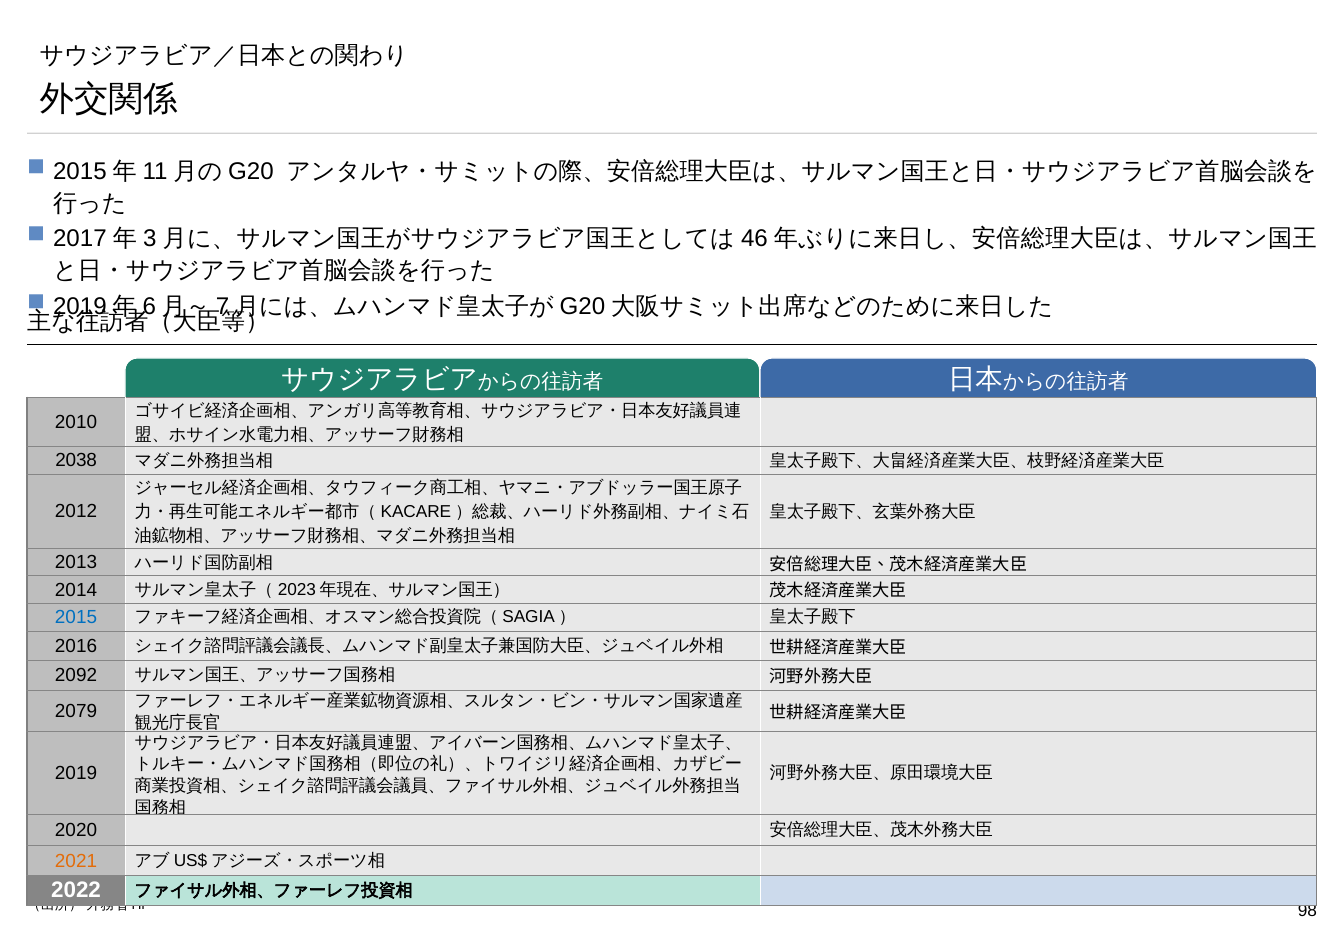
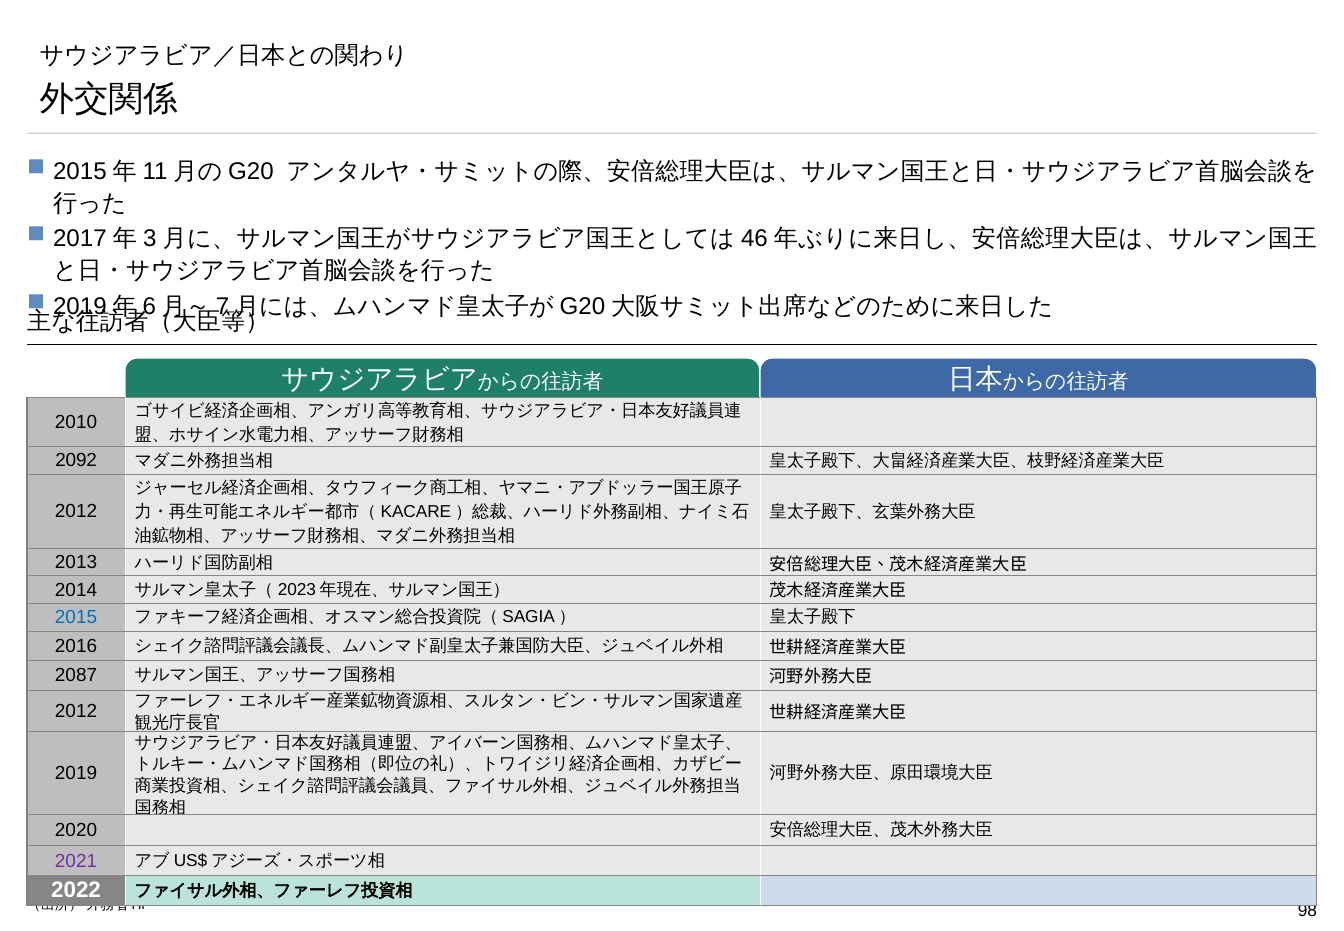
2038: 2038 -> 2092
2092: 2092 -> 2087
2079 at (76, 711): 2079 -> 2012
2021 colour: orange -> purple
